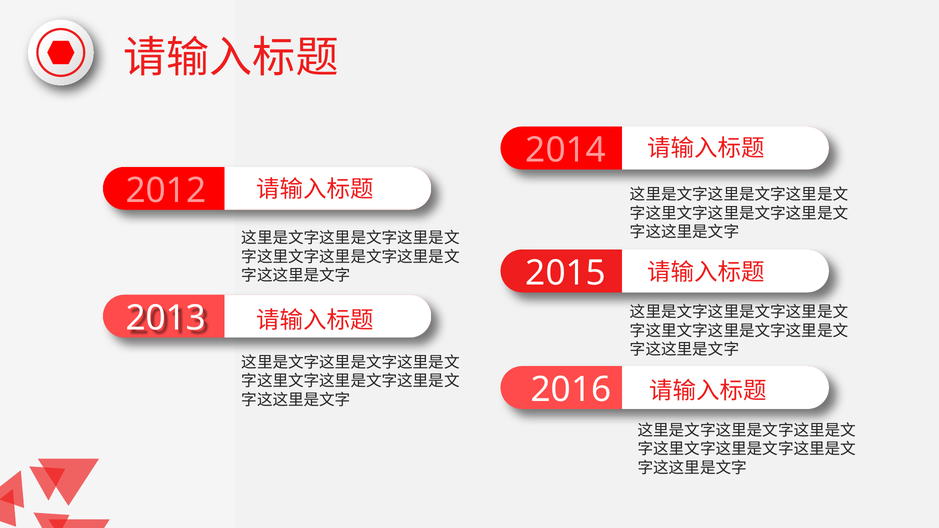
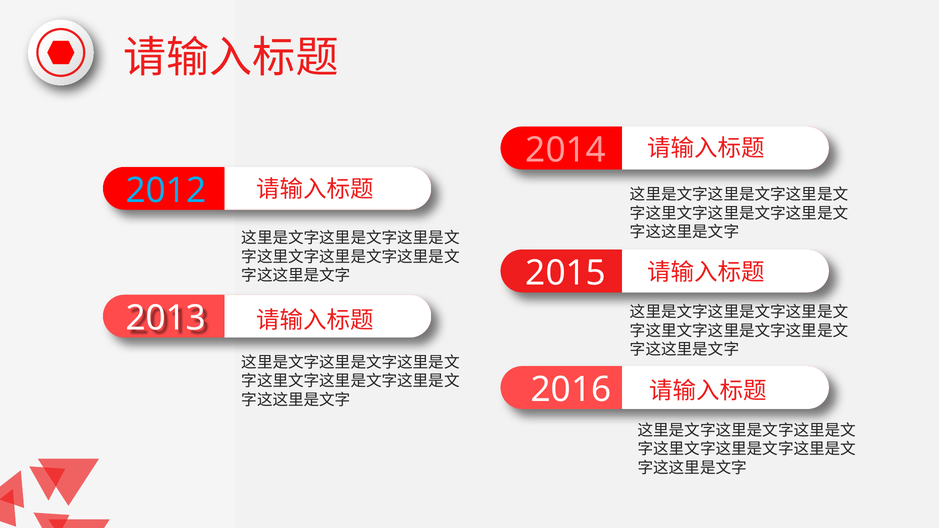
2012 colour: pink -> light blue
